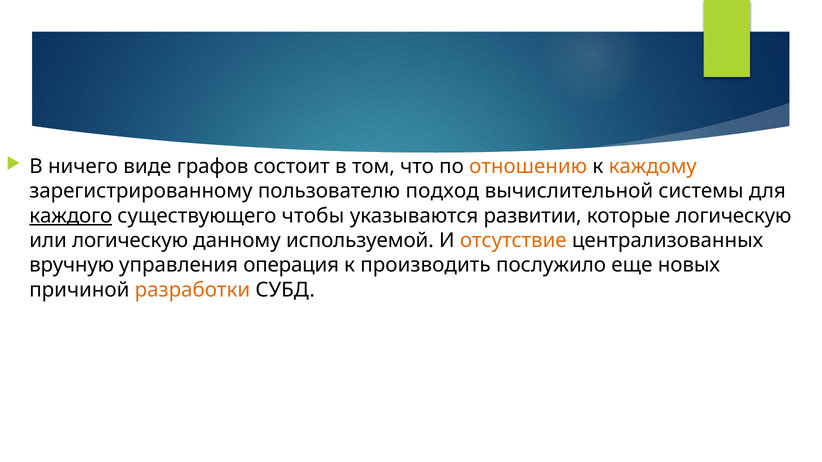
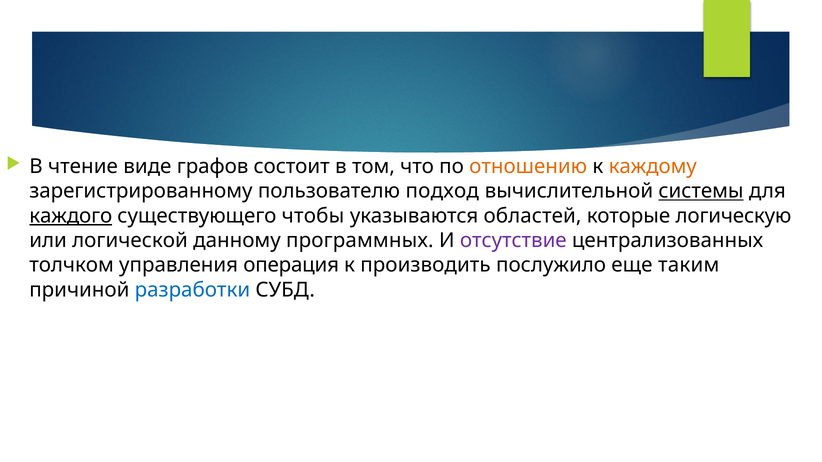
ничего: ничего -> чтение
системы underline: none -> present
развитии: развитии -> областей
или логическую: логическую -> логической
используемой: используемой -> программных
отсутствие colour: orange -> purple
вручную: вручную -> толчком
новых: новых -> таким
разработки colour: orange -> blue
